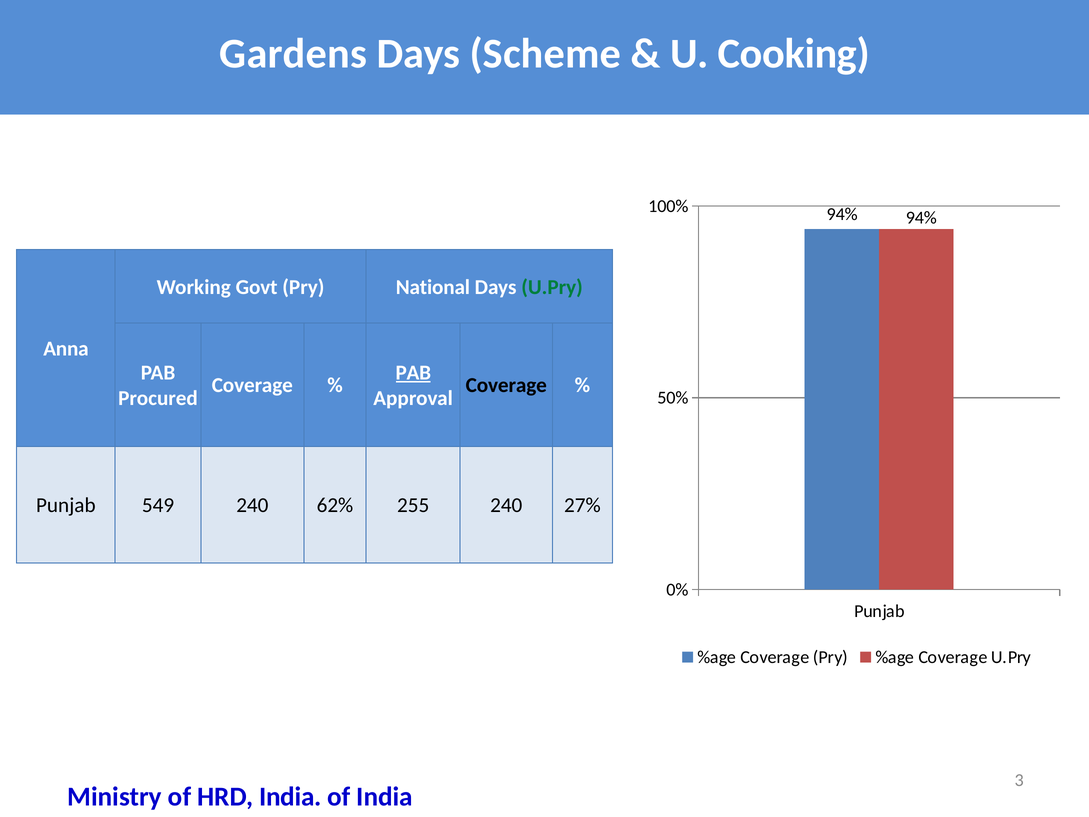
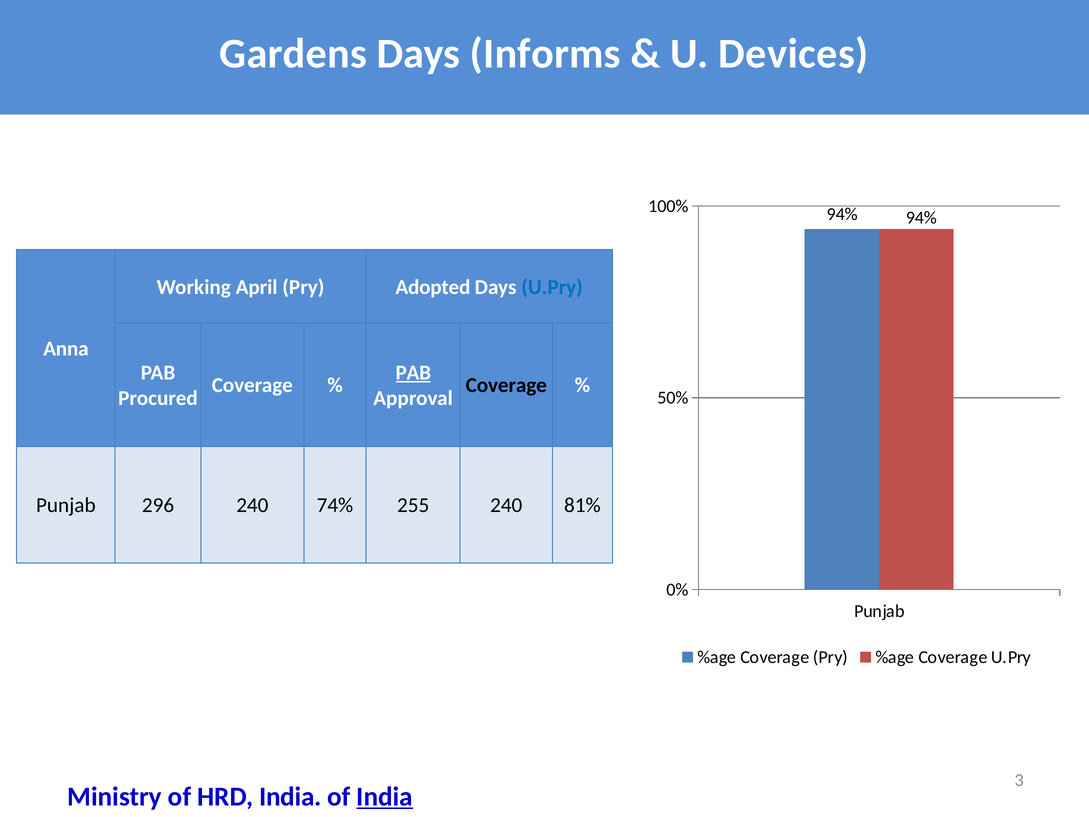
Scheme: Scheme -> Informs
Cooking: Cooking -> Devices
Govt: Govt -> April
National: National -> Adopted
U.Pry at (552, 287) colour: green -> blue
549: 549 -> 296
62%: 62% -> 74%
27%: 27% -> 81%
India at (385, 796) underline: none -> present
